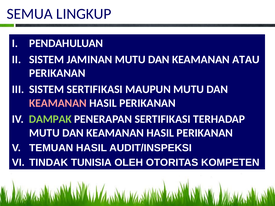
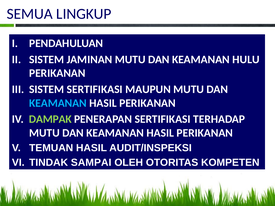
ATAU: ATAU -> HULU
KEAMANAN at (58, 103) colour: pink -> light blue
TUNISIA: TUNISIA -> SAMPAI
